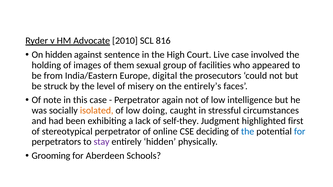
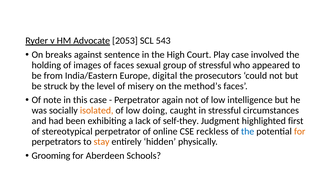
2010: 2010 -> 2053
816: 816 -> 543
On hidden: hidden -> breaks
Live: Live -> Play
of them: them -> faces
of facilities: facilities -> stressful
entirely’s: entirely’s -> method’s
deciding: deciding -> reckless
for at (300, 132) colour: blue -> orange
stay colour: purple -> orange
